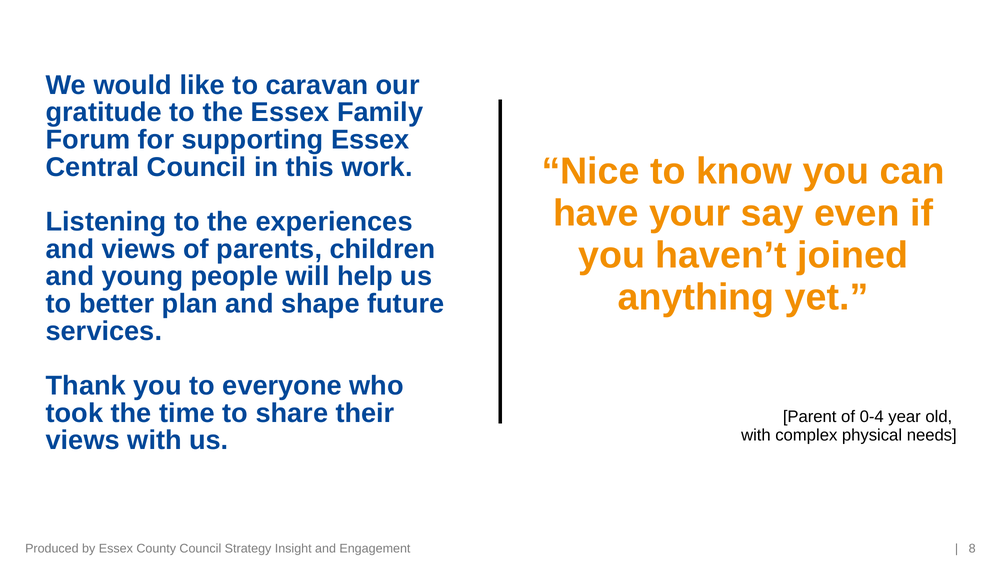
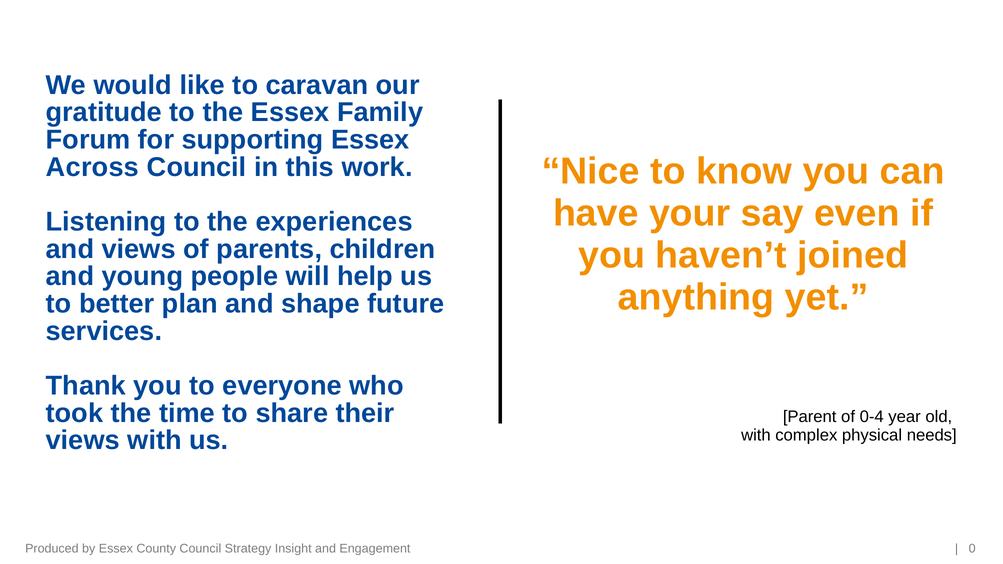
Central: Central -> Across
8: 8 -> 0
